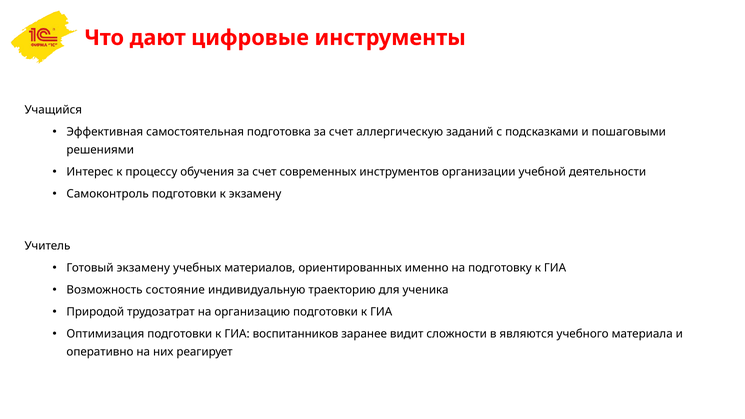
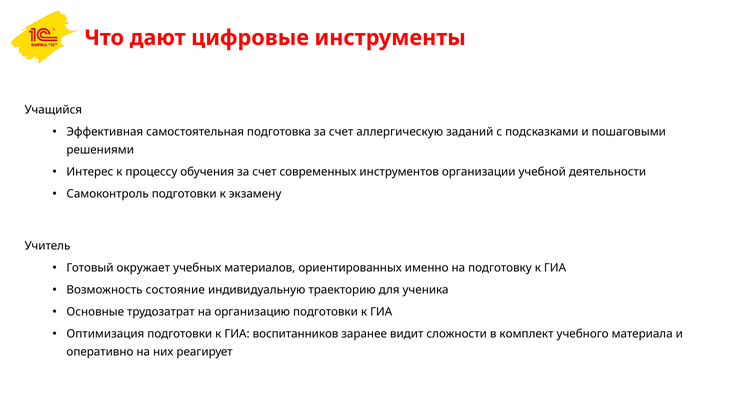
Готовый экзамену: экзамену -> окружает
Природой: Природой -> Основные
являются: являются -> комплект
